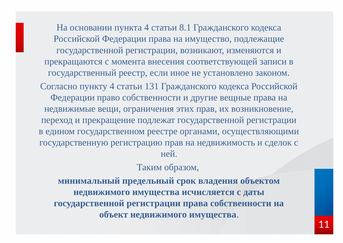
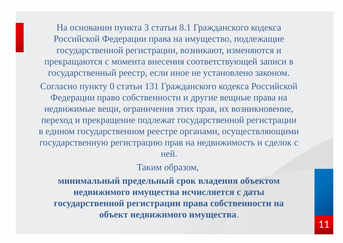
пункта 4: 4 -> 3
пункту 4: 4 -> 0
